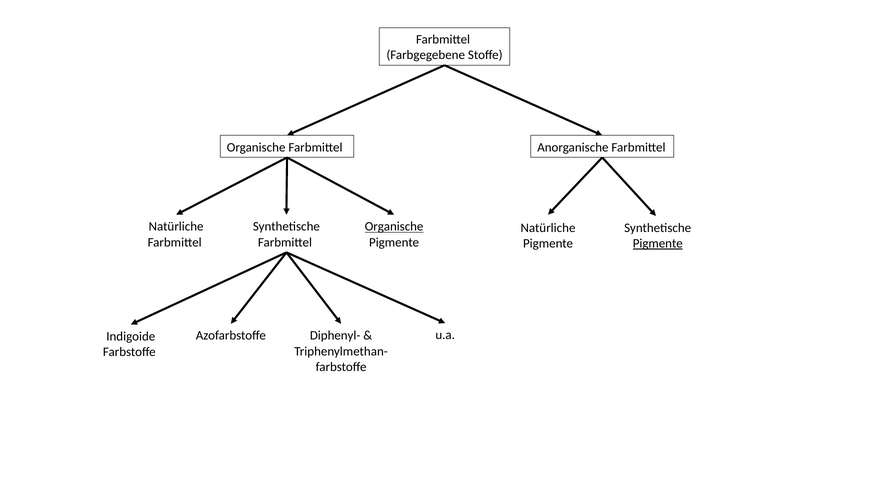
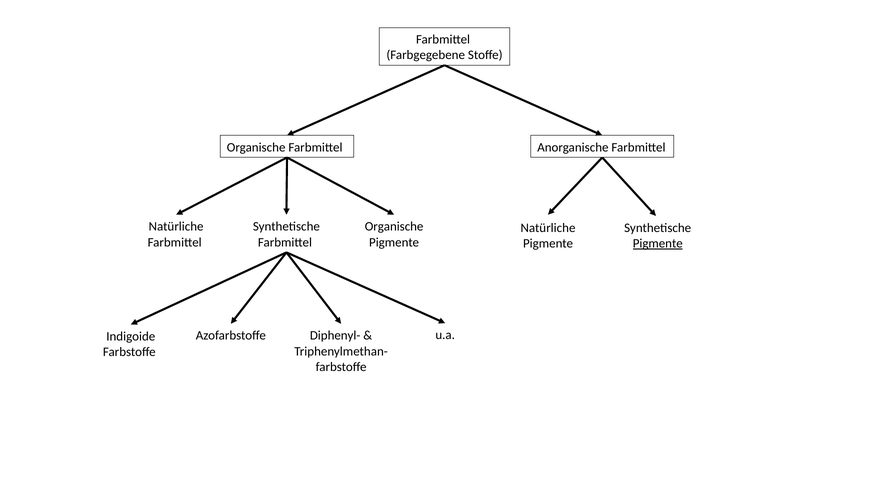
Organische at (394, 227) underline: present -> none
